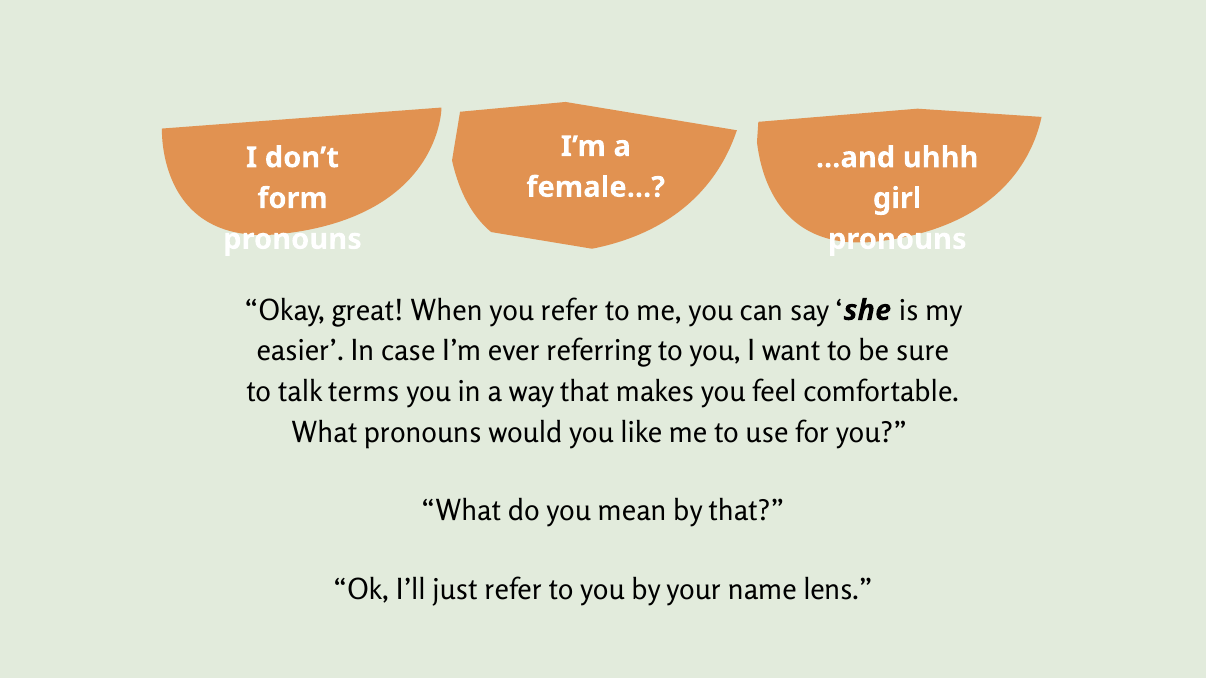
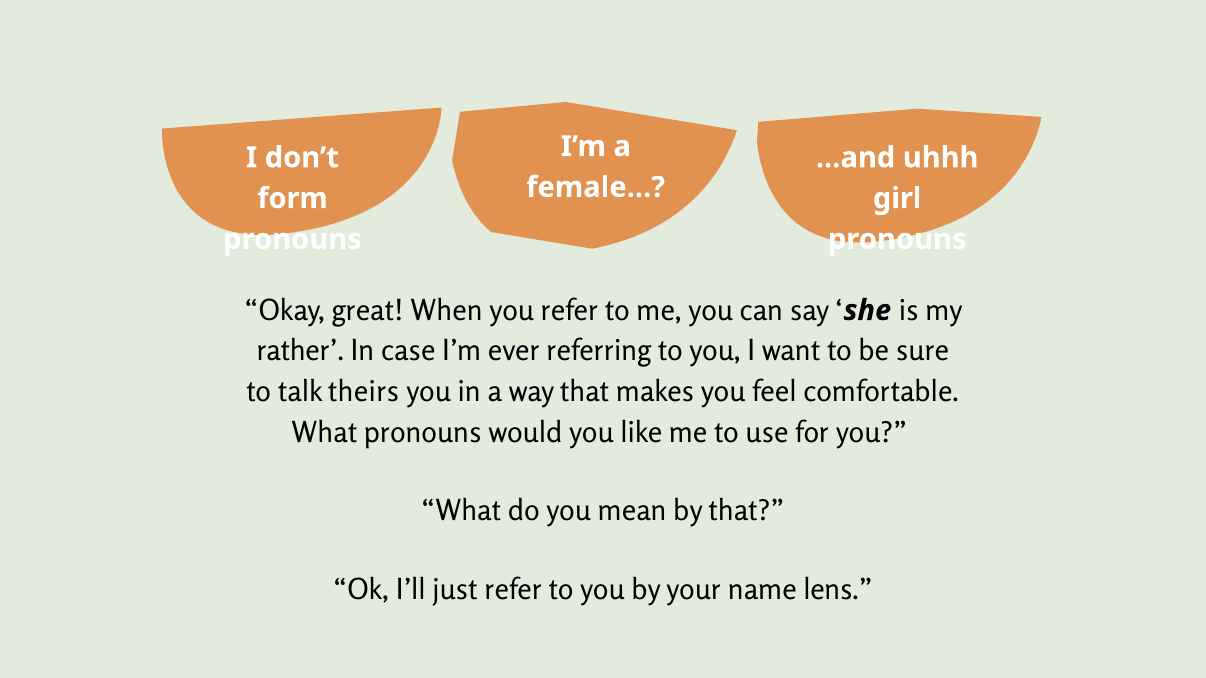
easier: easier -> rather
terms: terms -> theirs
